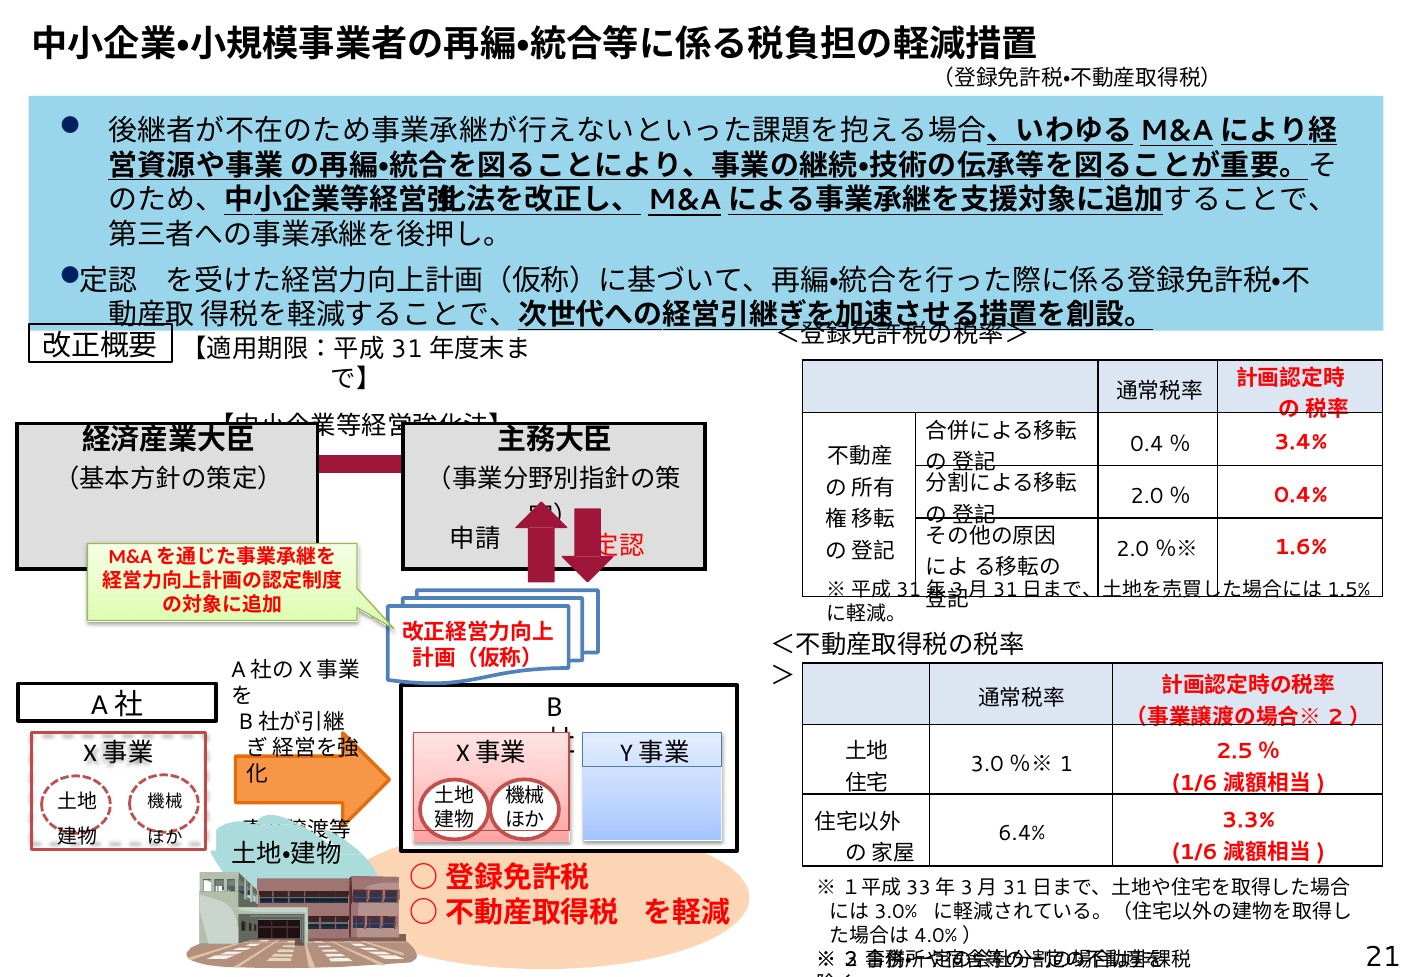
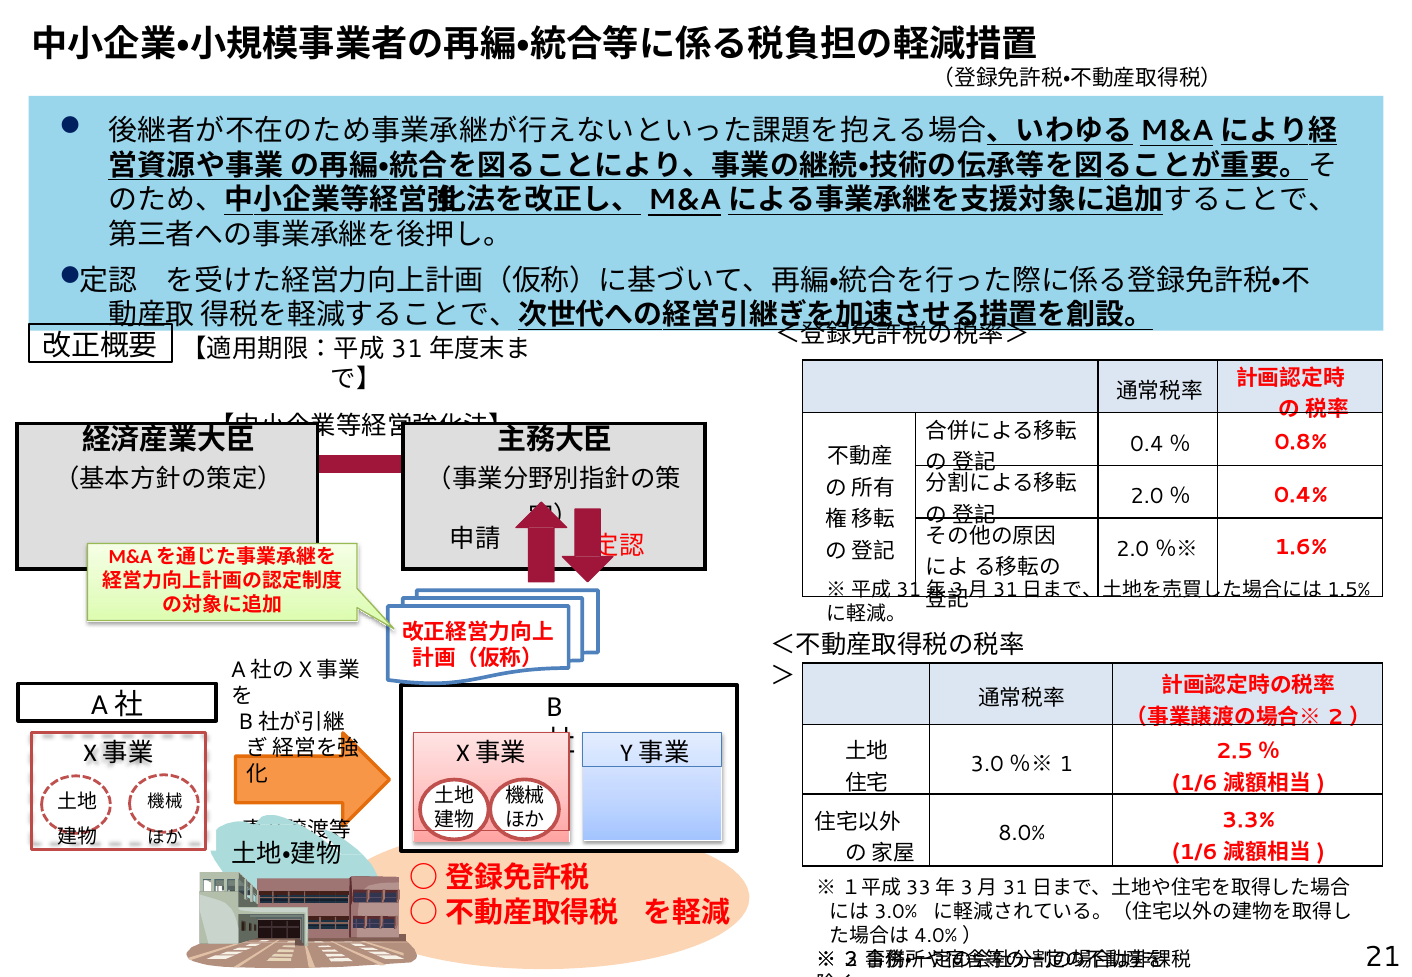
3.4%: 3.4% -> 0.8%
6.4%: 6.4% -> 8.0%
